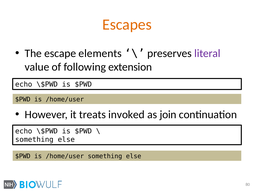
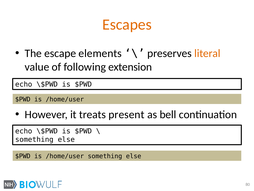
literal colour: purple -> orange
invoked: invoked -> present
join: join -> bell
